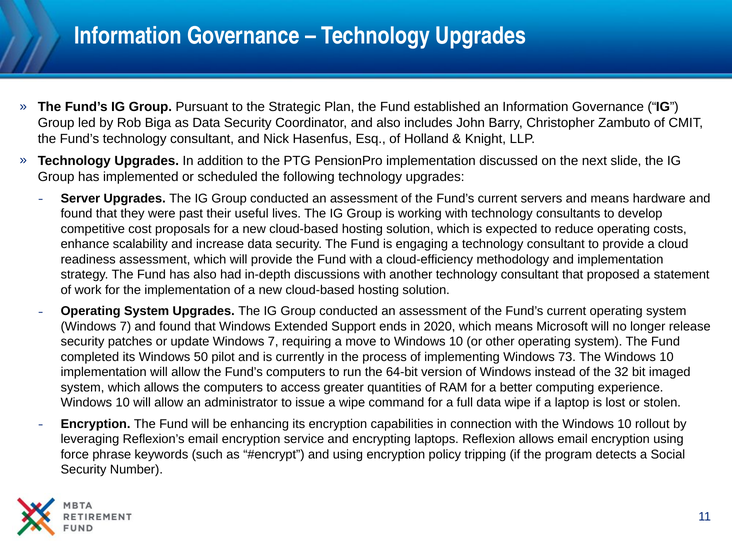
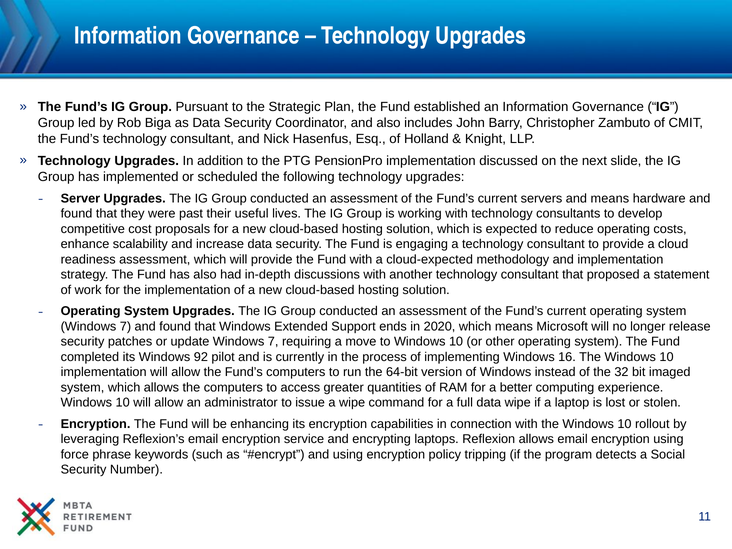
cloud-efficiency: cloud-efficiency -> cloud-expected
50: 50 -> 92
73: 73 -> 16
